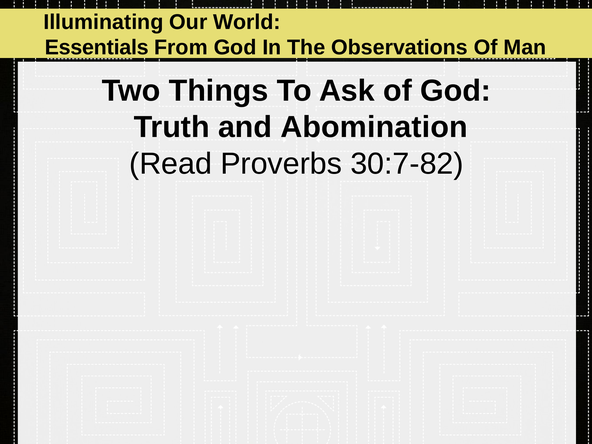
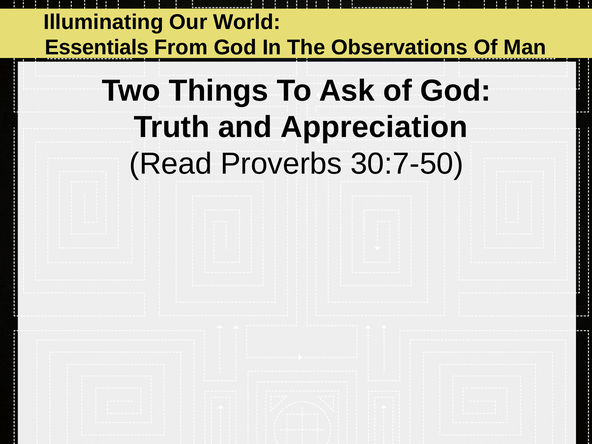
Abomination: Abomination -> Appreciation
30:7-82: 30:7-82 -> 30:7-50
